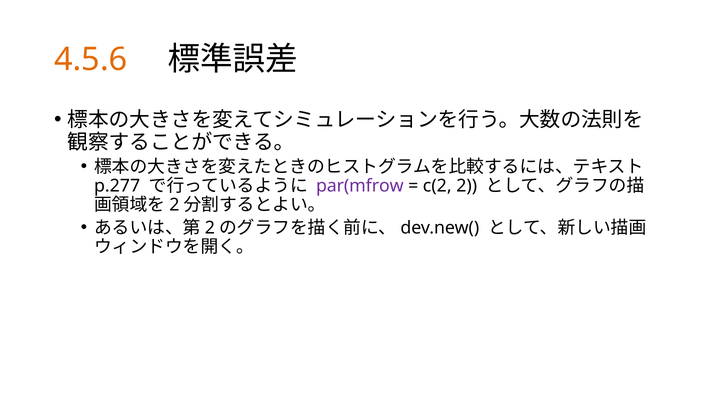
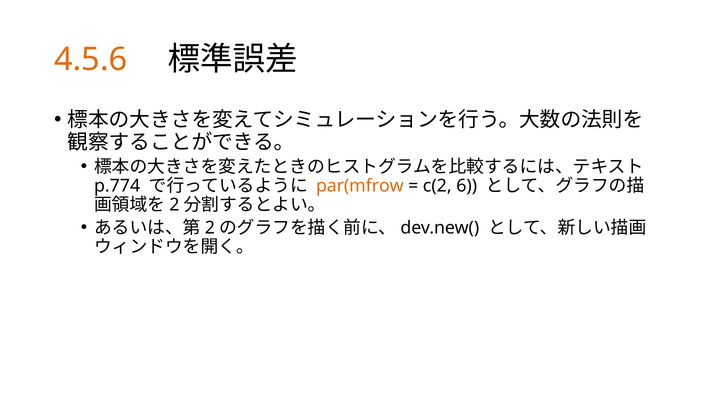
p.277: p.277 -> p.774
par(mfrow colour: purple -> orange
c(2 2: 2 -> 6
